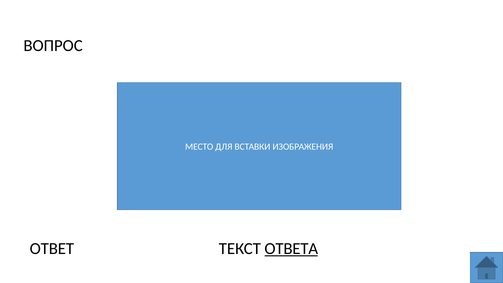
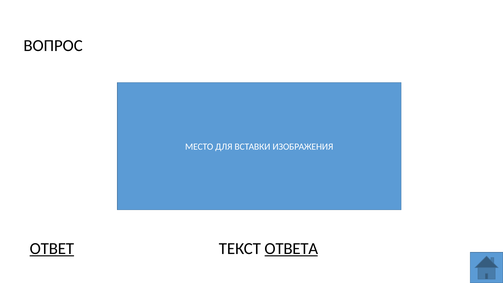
ОТВЕТ underline: none -> present
